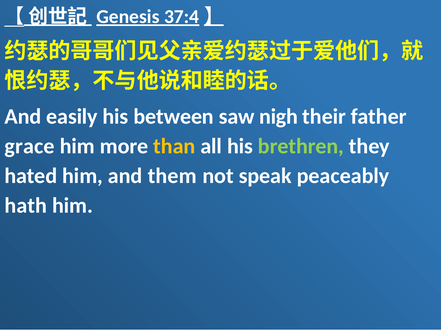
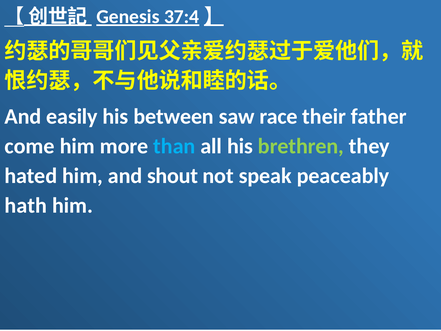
nigh: nigh -> race
grace: grace -> come
than colour: yellow -> light blue
them: them -> shout
